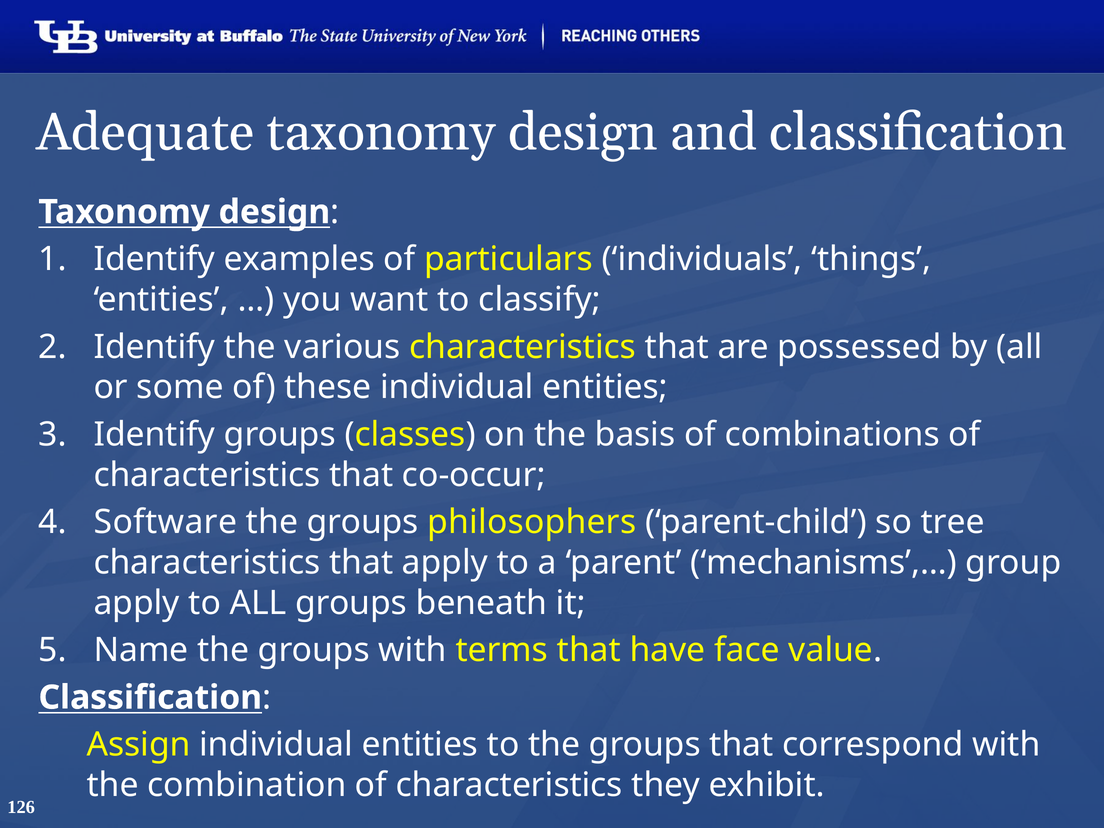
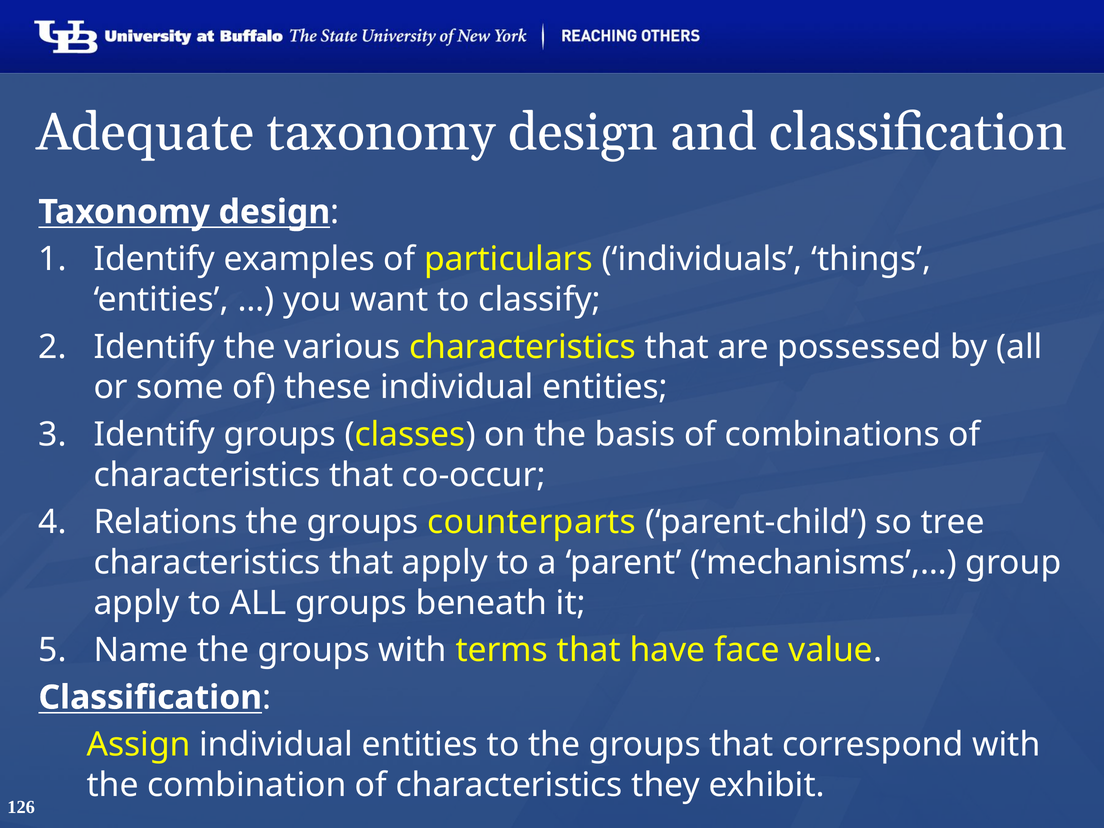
Software: Software -> Relations
philosophers: philosophers -> counterparts
